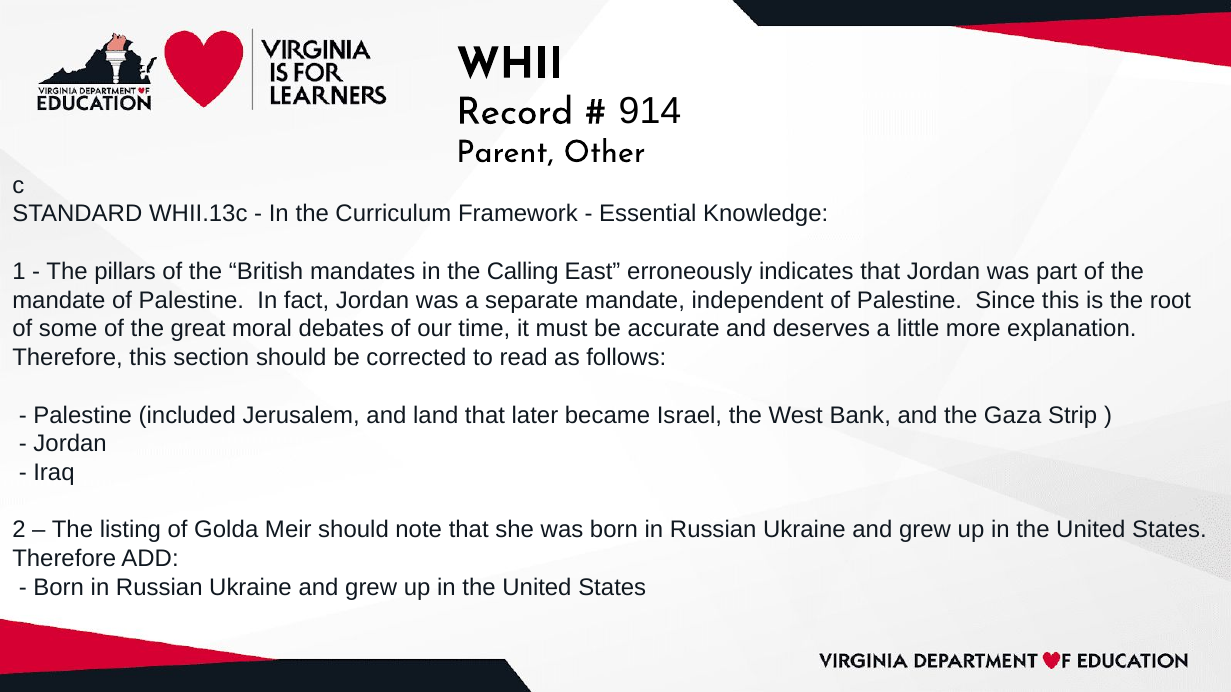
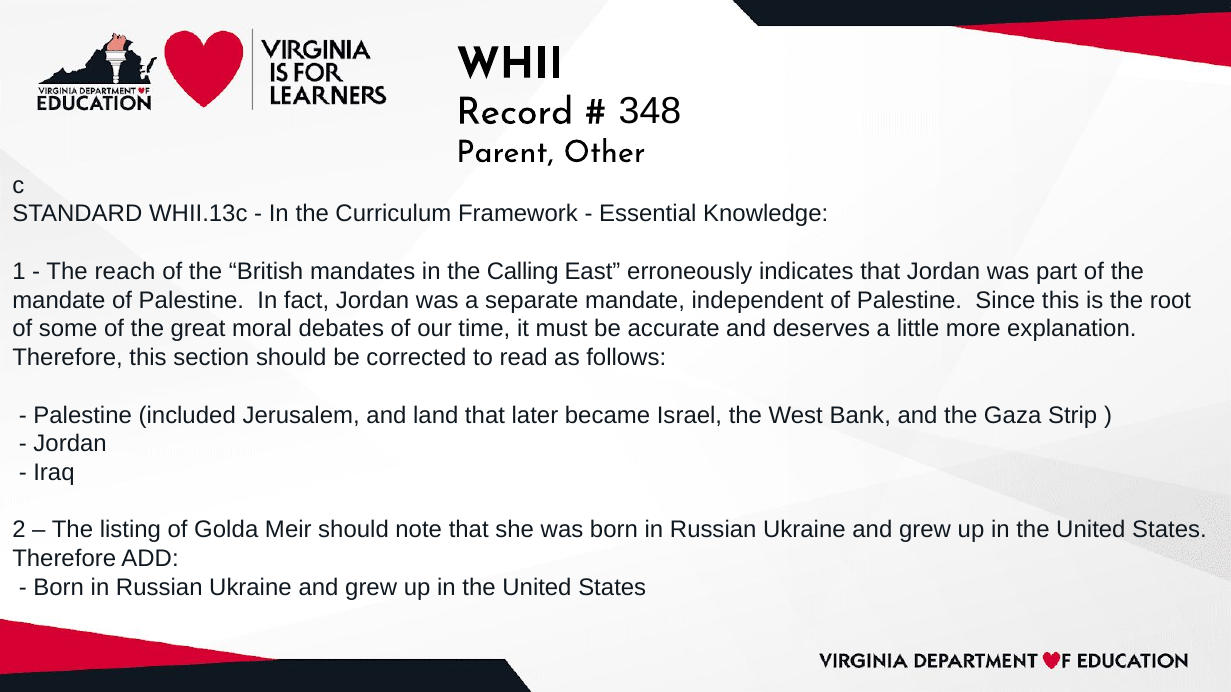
914: 914 -> 348
pillars: pillars -> reach
